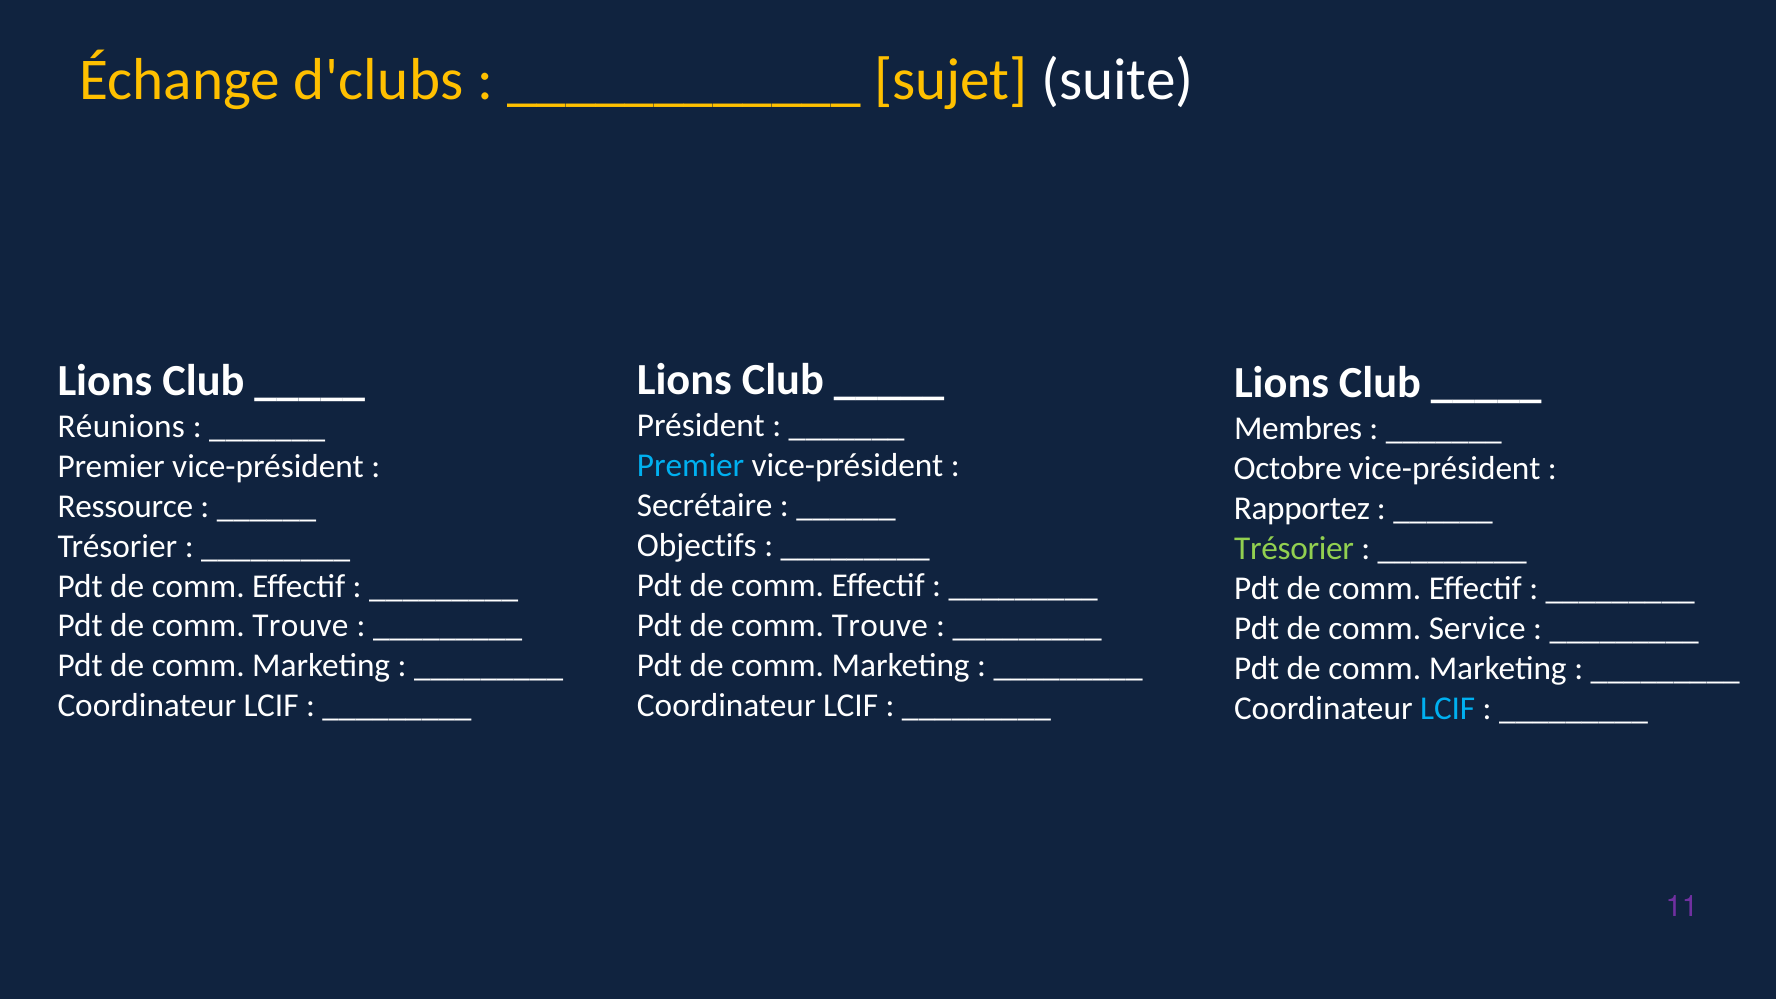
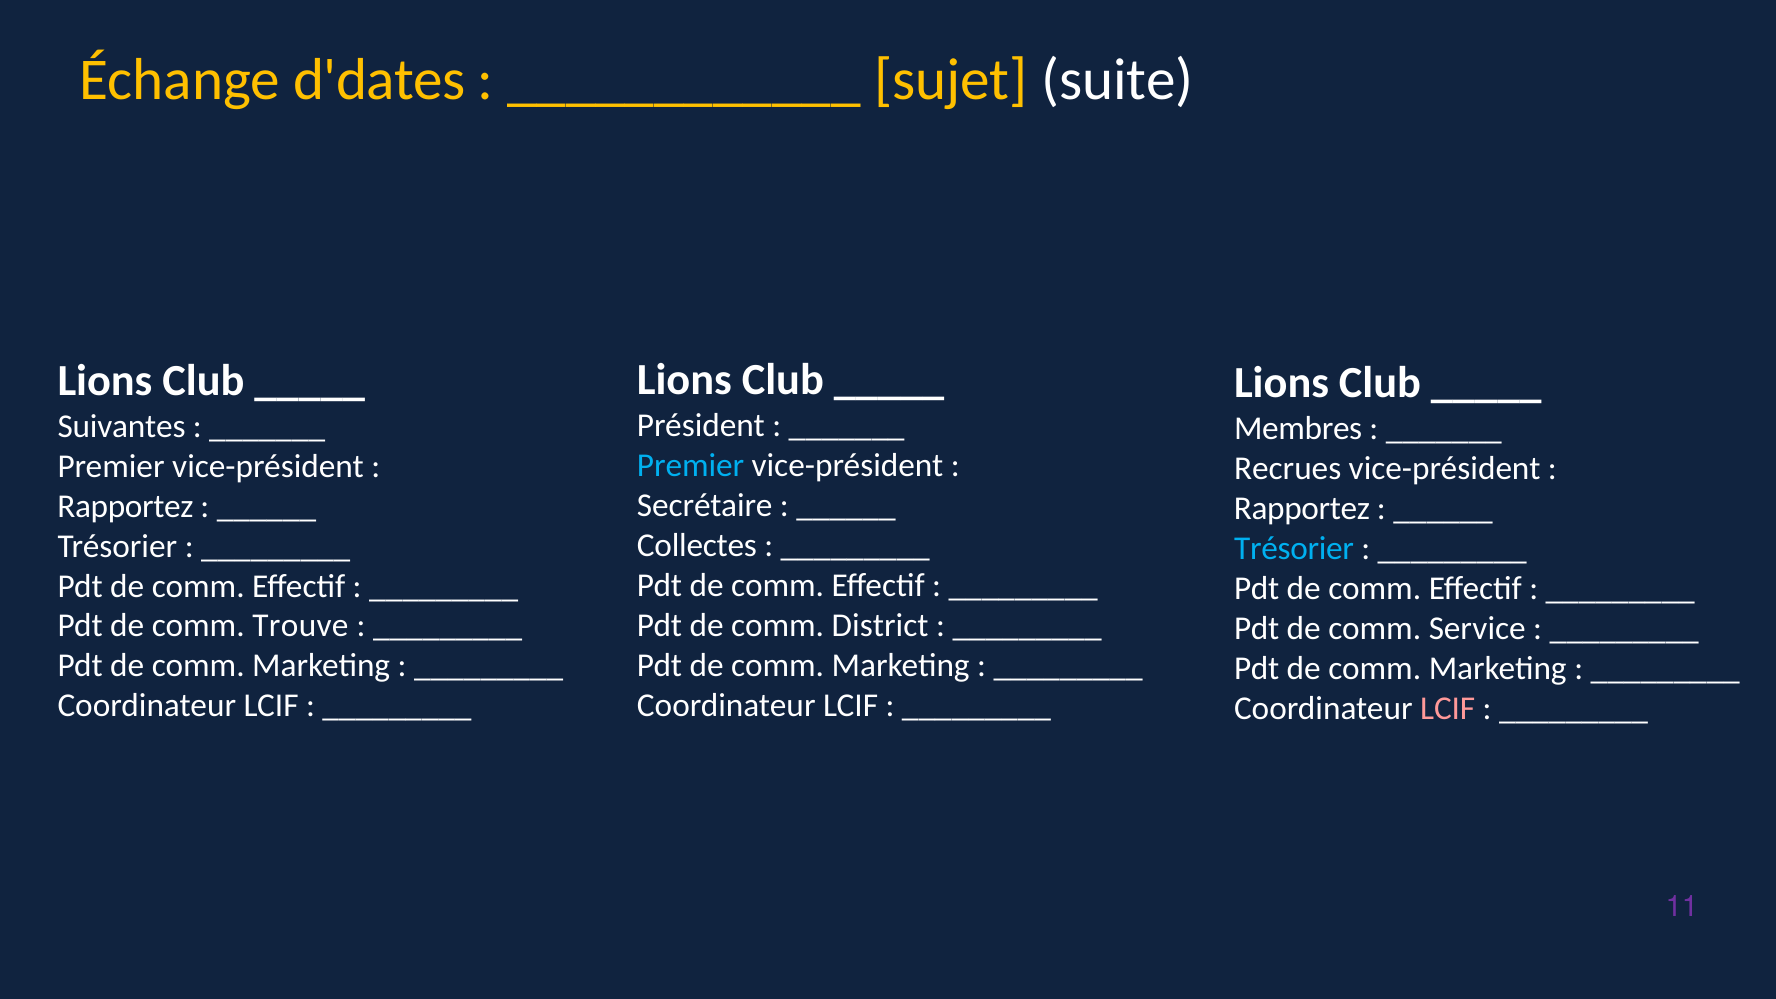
d'clubs: d'clubs -> d'dates
Réunions: Réunions -> Suivantes
Octobre: Octobre -> Recrues
Ressource at (125, 506): Ressource -> Rapportez
Objectifs: Objectifs -> Collectes
Trésorier at (1294, 549) colour: light green -> light blue
Trouve at (880, 625): Trouve -> District
LCIF at (1448, 709) colour: light blue -> pink
